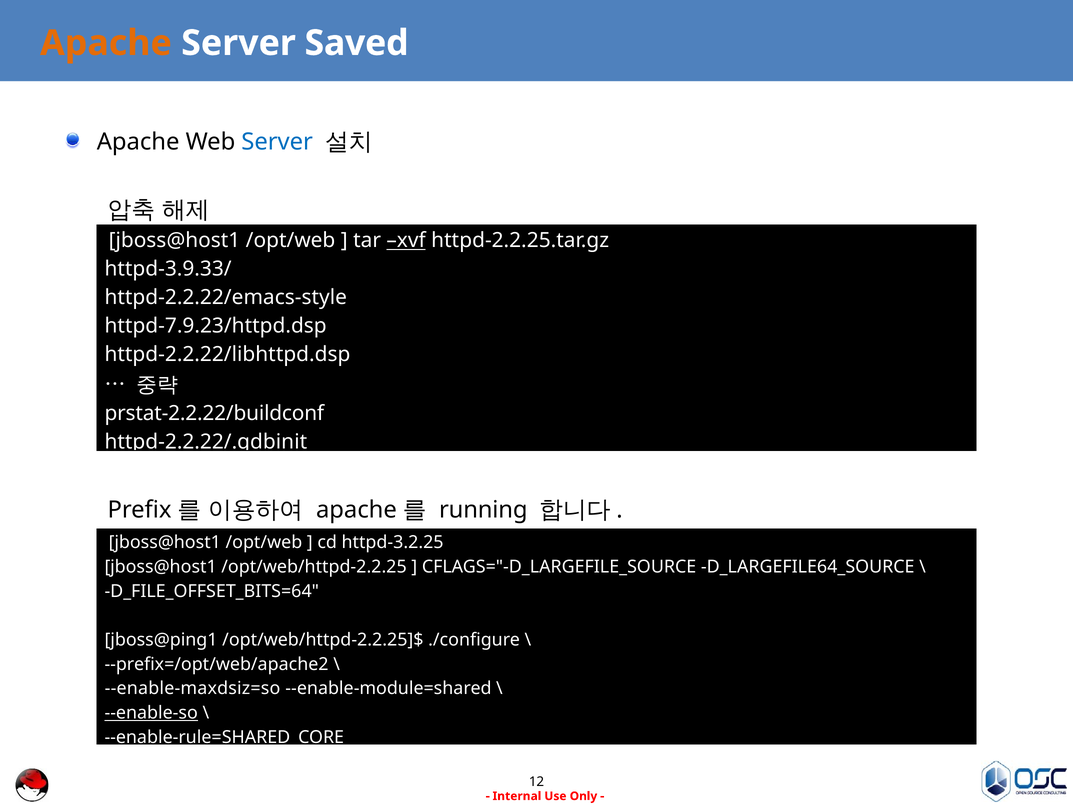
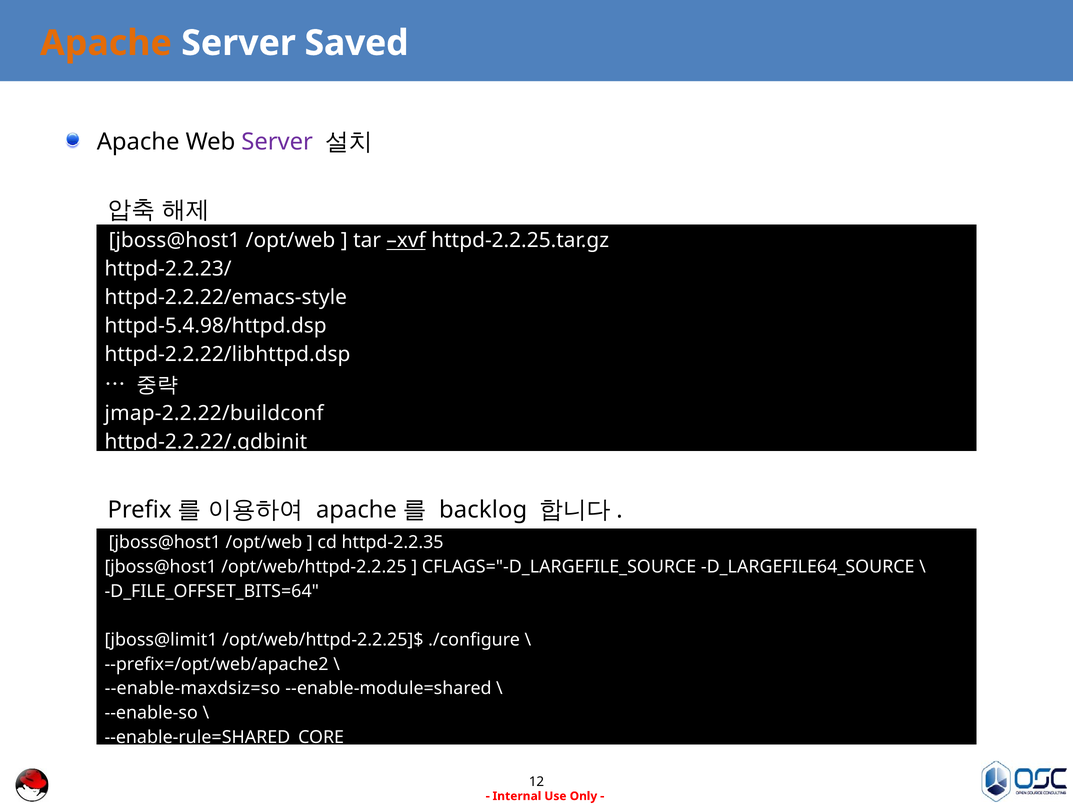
Server at (277, 142) colour: blue -> purple
httpd-3.9.33/: httpd-3.9.33/ -> httpd-2.2.23/
httpd-7.9.23/httpd.dsp: httpd-7.9.23/httpd.dsp -> httpd-5.4.98/httpd.dsp
prstat-2.2.22/buildconf: prstat-2.2.22/buildconf -> jmap-2.2.22/buildconf
running: running -> backlog
httpd-3.2.25: httpd-3.2.25 -> httpd-2.2.35
jboss@ping1: jboss@ping1 -> jboss@limit1
--enable-so underline: present -> none
